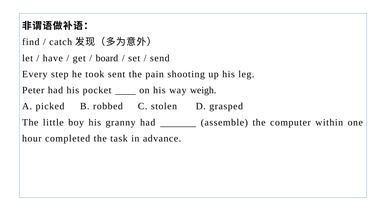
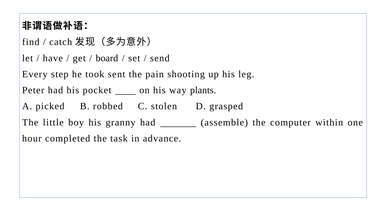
weigh: weigh -> plants
